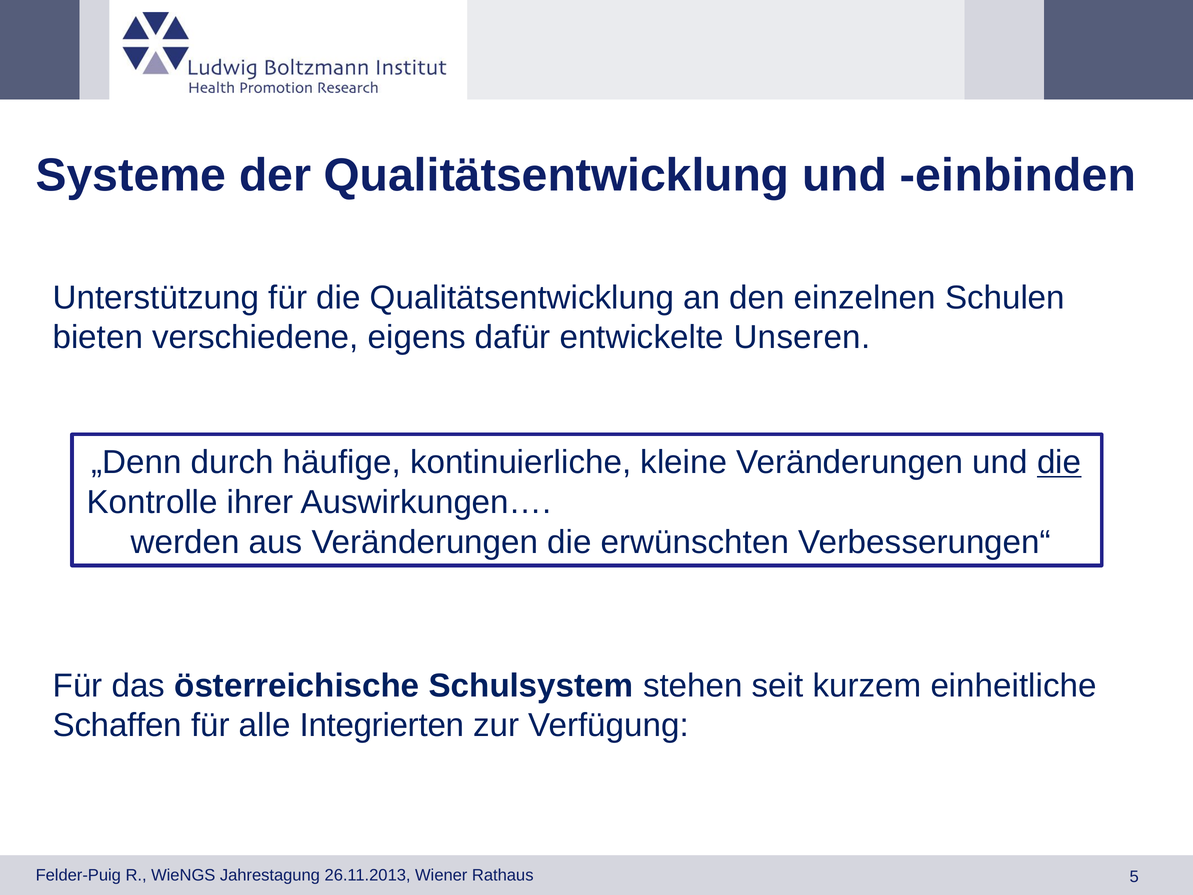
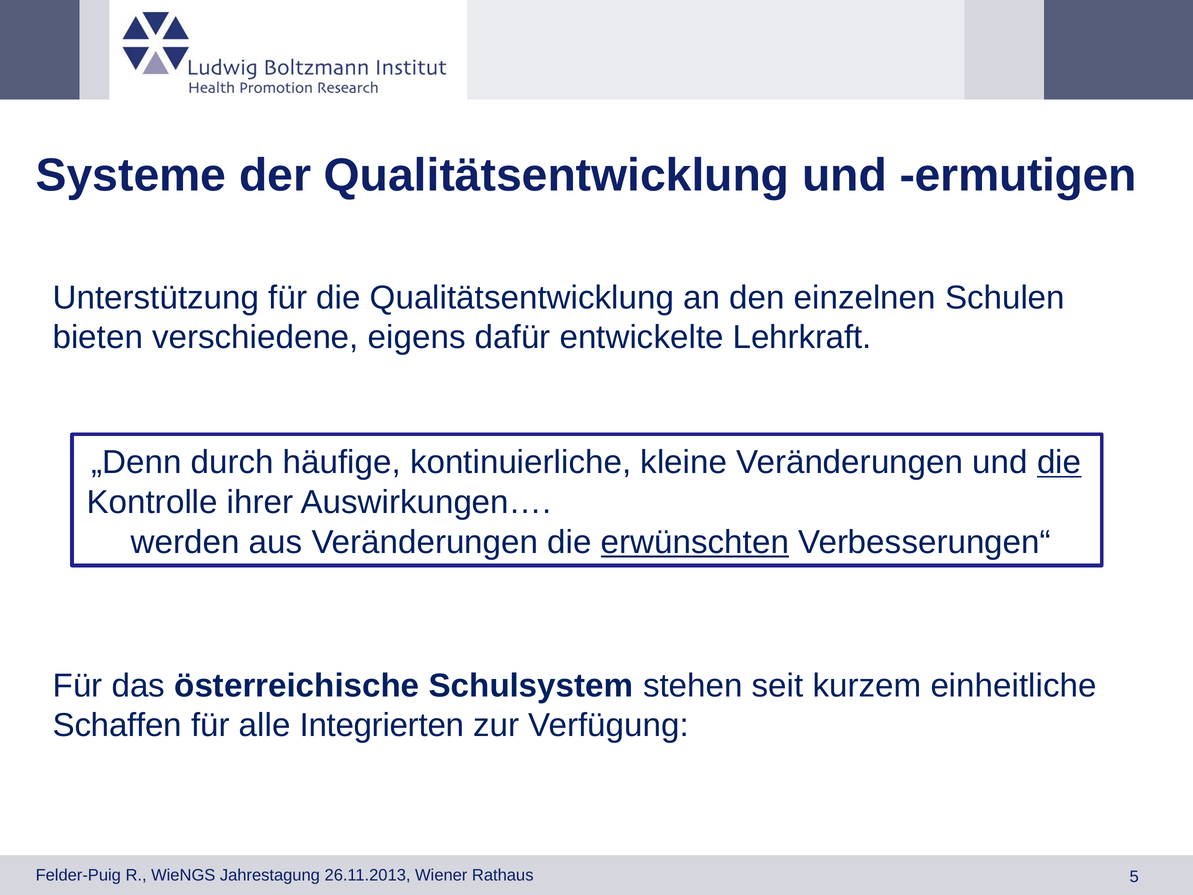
einbinden: einbinden -> ermutigen
Unseren: Unseren -> Lehrkraft
erwünschten underline: none -> present
